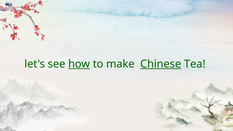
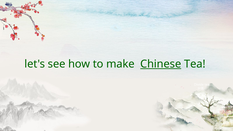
how underline: present -> none
